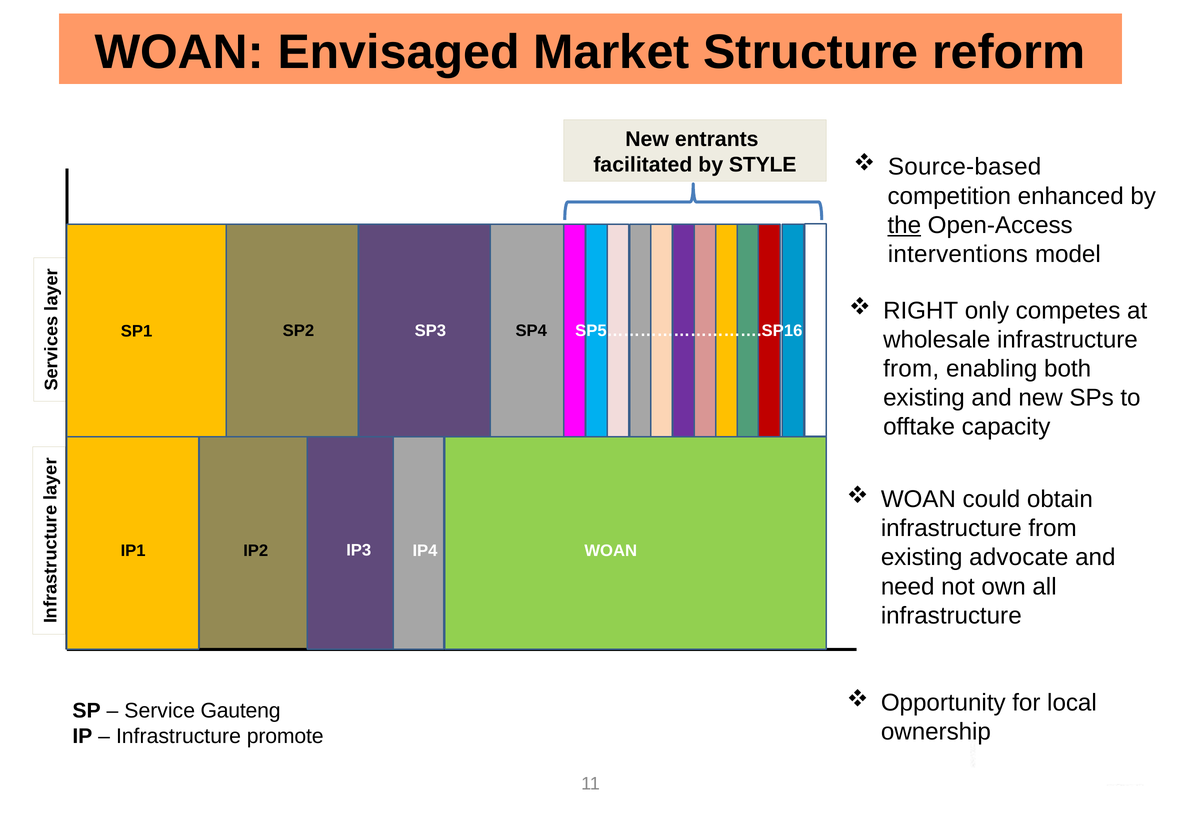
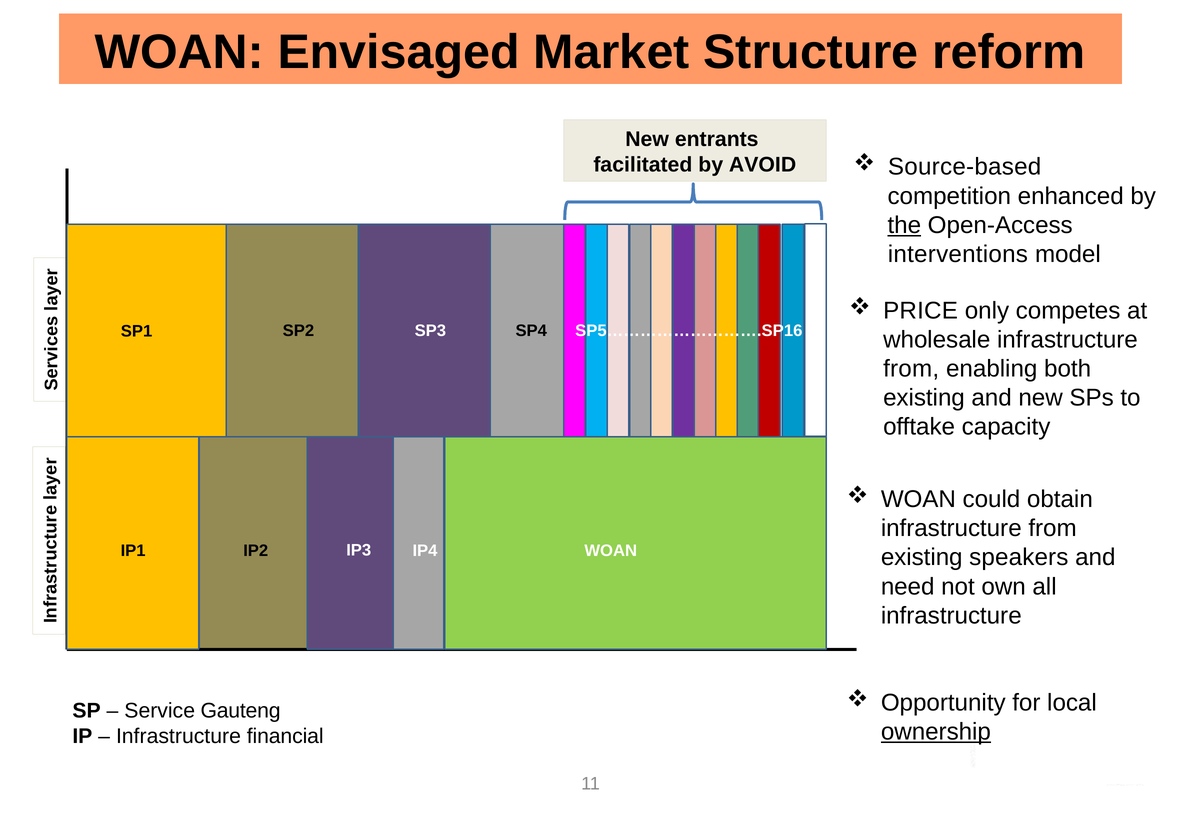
STYLE: STYLE -> AVOID
RIGHT: RIGHT -> PRICE
advocate: advocate -> speakers
ownership underline: none -> present
promote: promote -> financial
